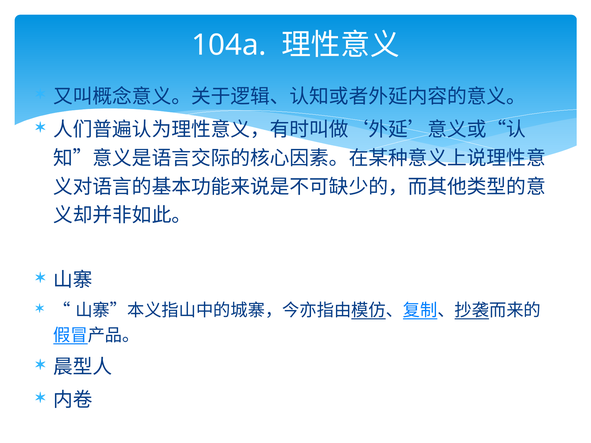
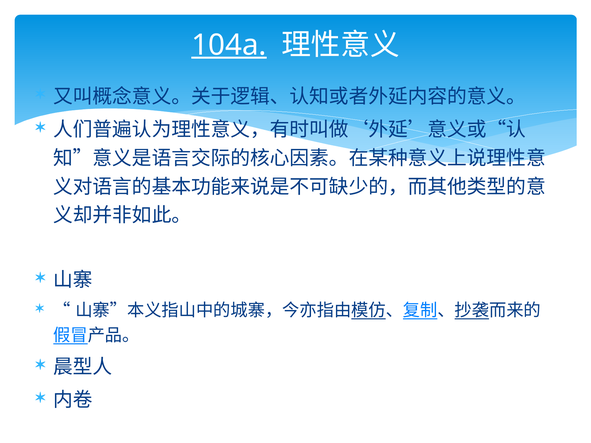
104a underline: none -> present
